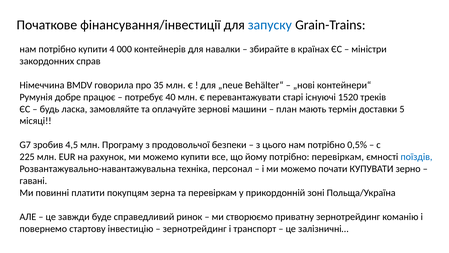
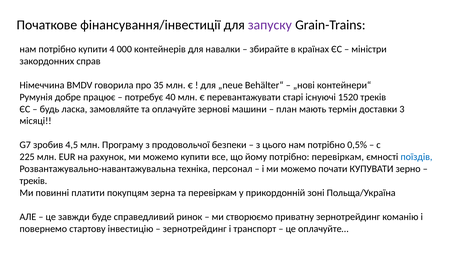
запуску colour: blue -> purple
5: 5 -> 3
гавані at (33, 181): гавані -> треків
залізничні…: залізничні… -> оплачуйте…
